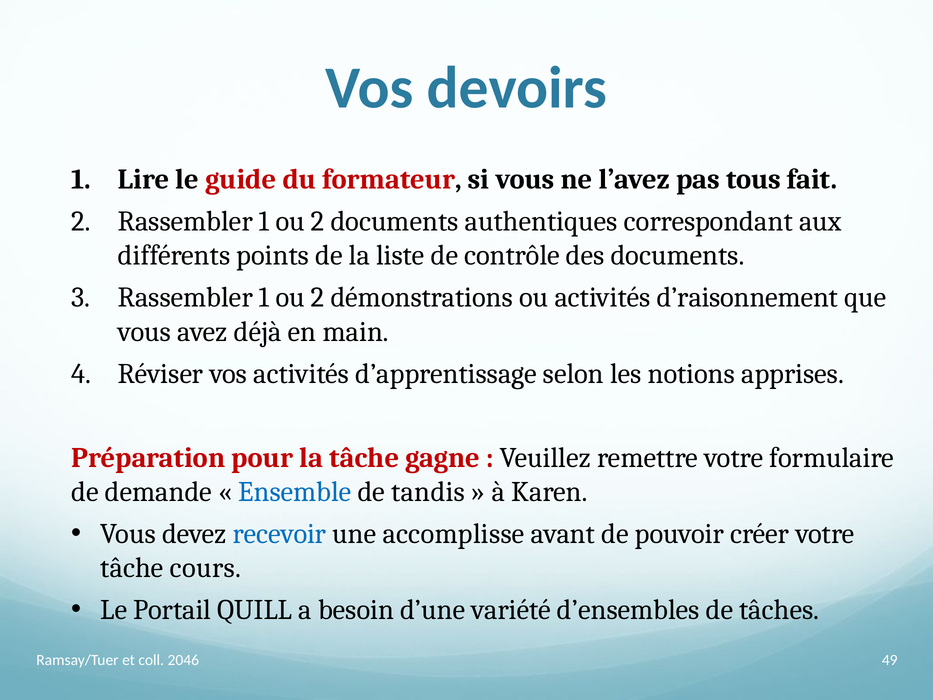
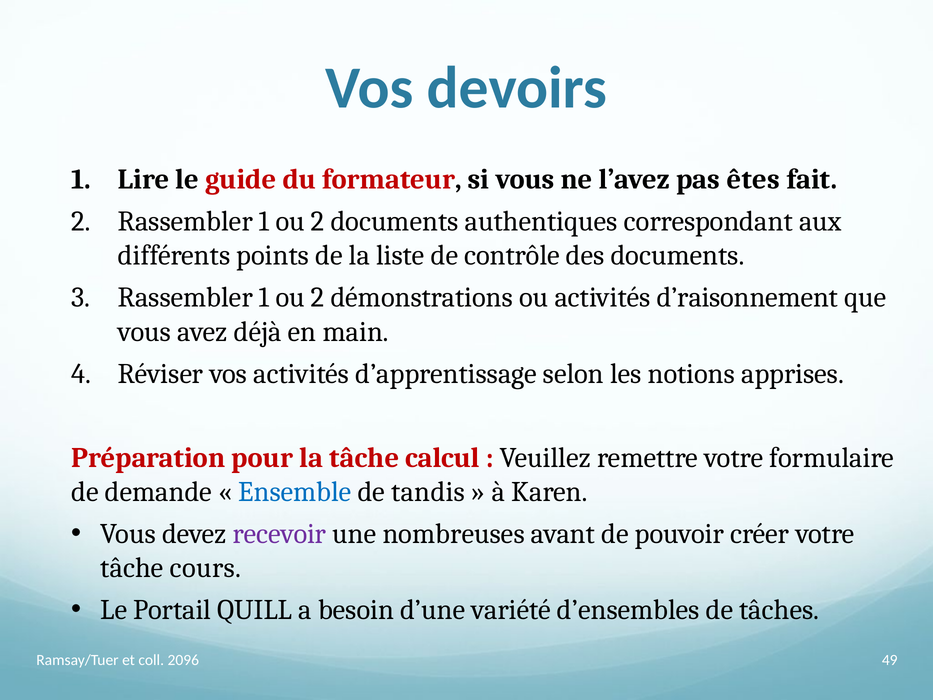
tous: tous -> êtes
gagne: gagne -> calcul
recevoir colour: blue -> purple
accomplisse: accomplisse -> nombreuses
2046: 2046 -> 2096
